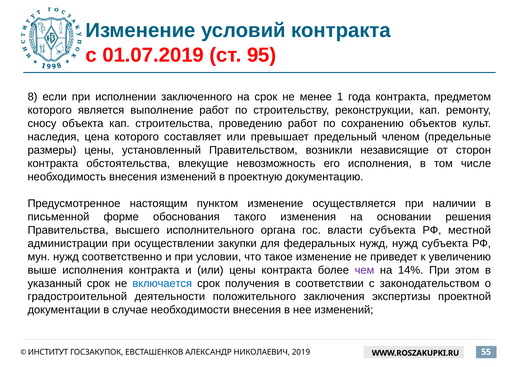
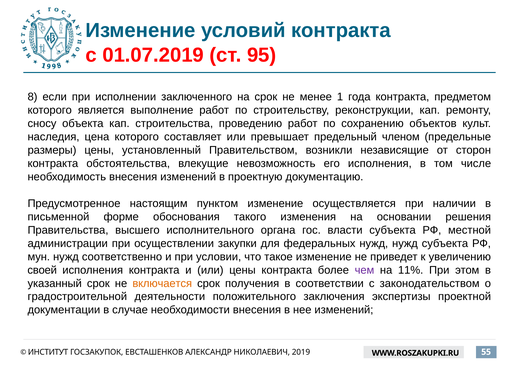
выше: выше -> своей
14%: 14% -> 11%
включается colour: blue -> orange
